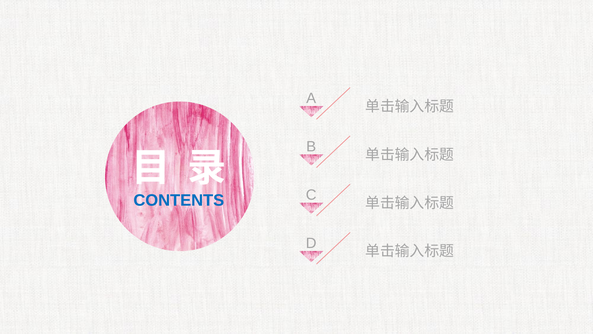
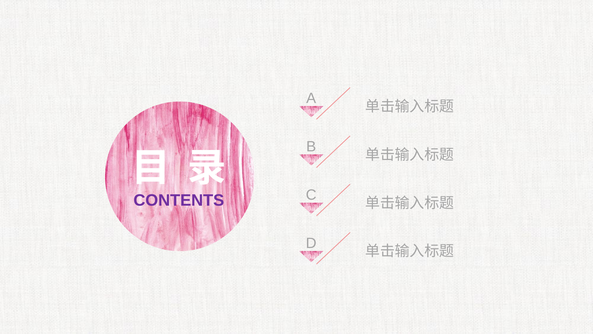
CONTENTS colour: blue -> purple
